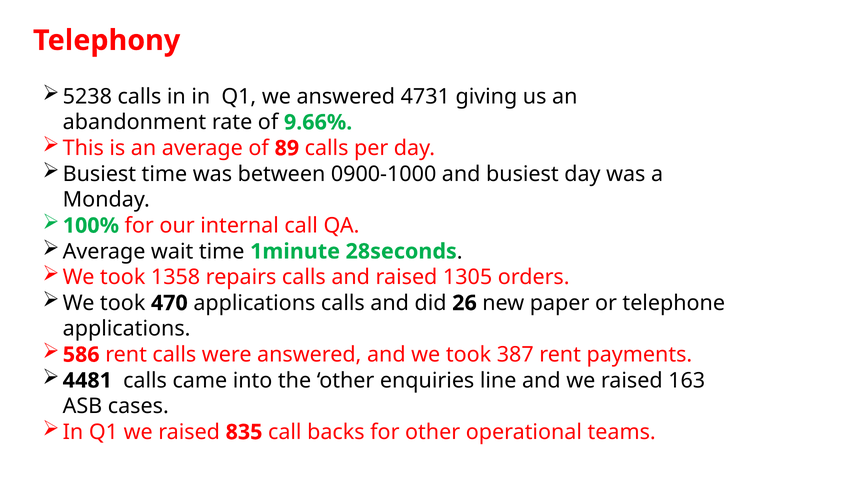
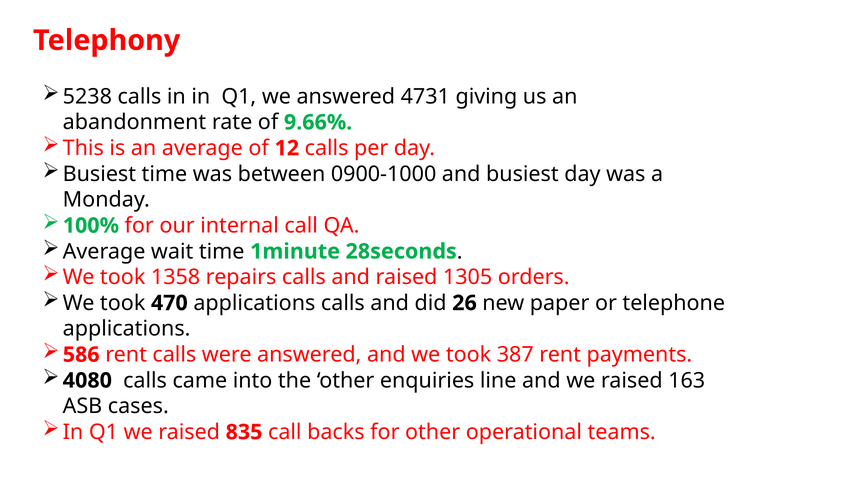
89: 89 -> 12
4481: 4481 -> 4080
